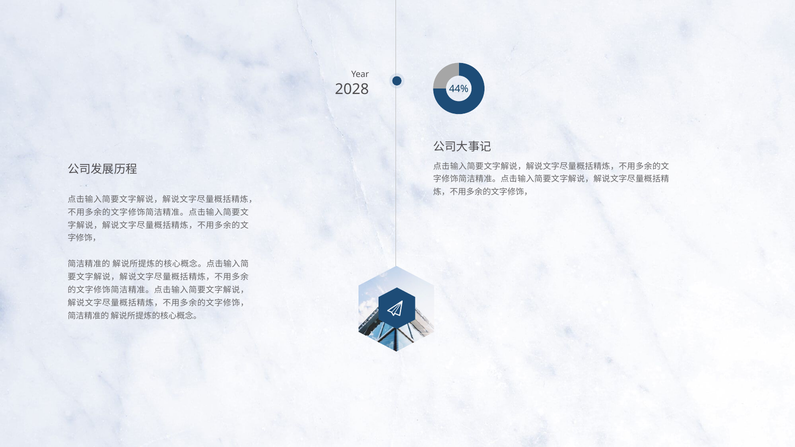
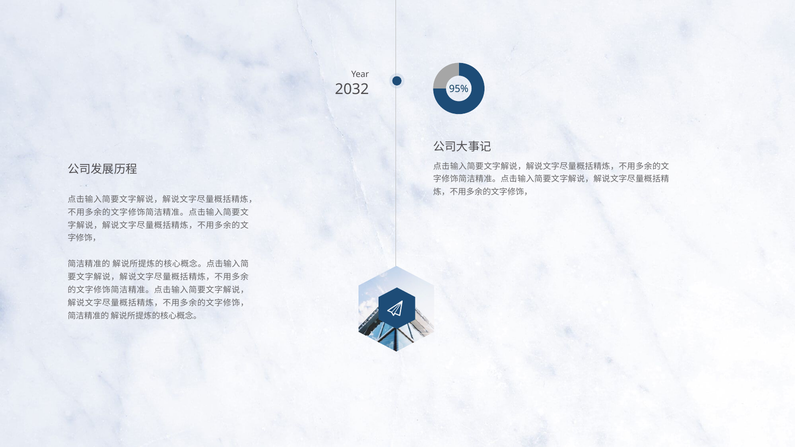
2028: 2028 -> 2032
44%: 44% -> 95%
